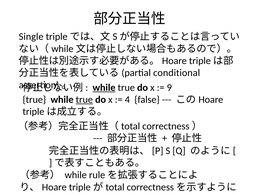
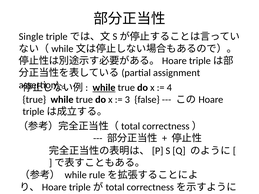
conditional: conditional -> assignment
9: 9 -> 4
true at (84, 100) underline: present -> none
4: 4 -> 3
